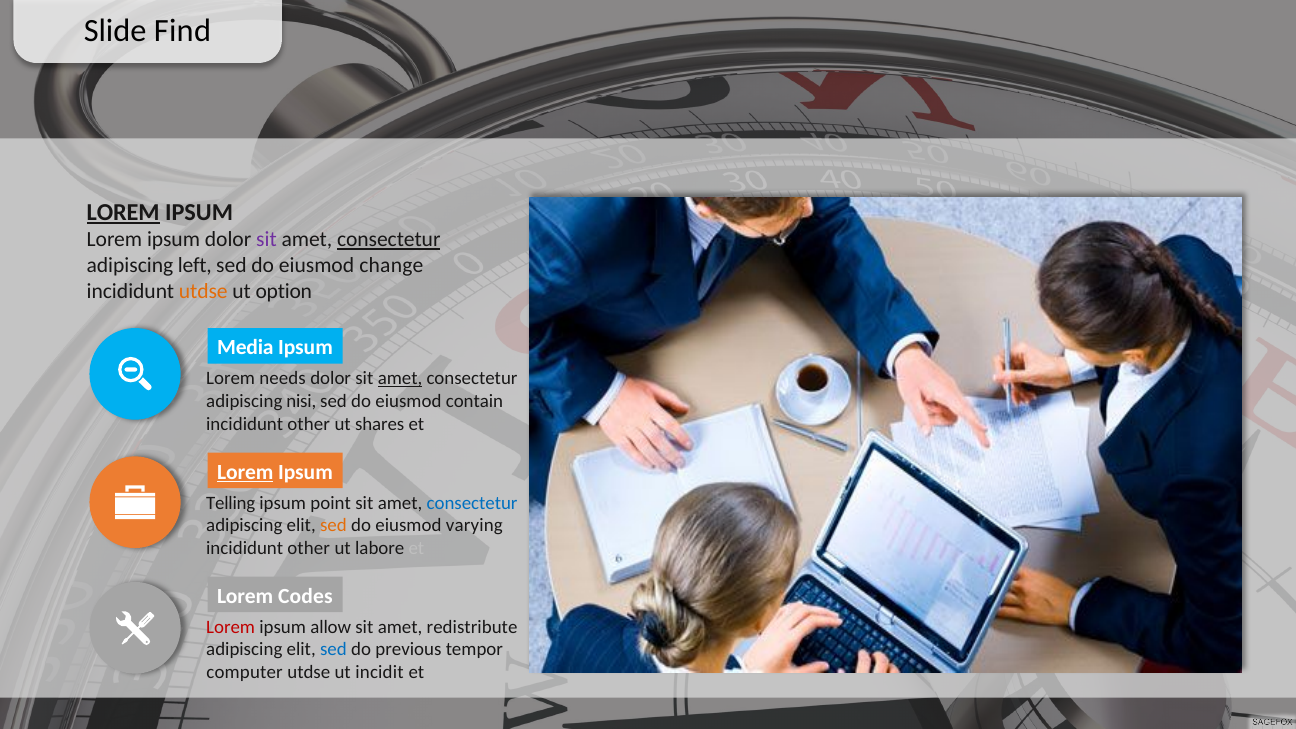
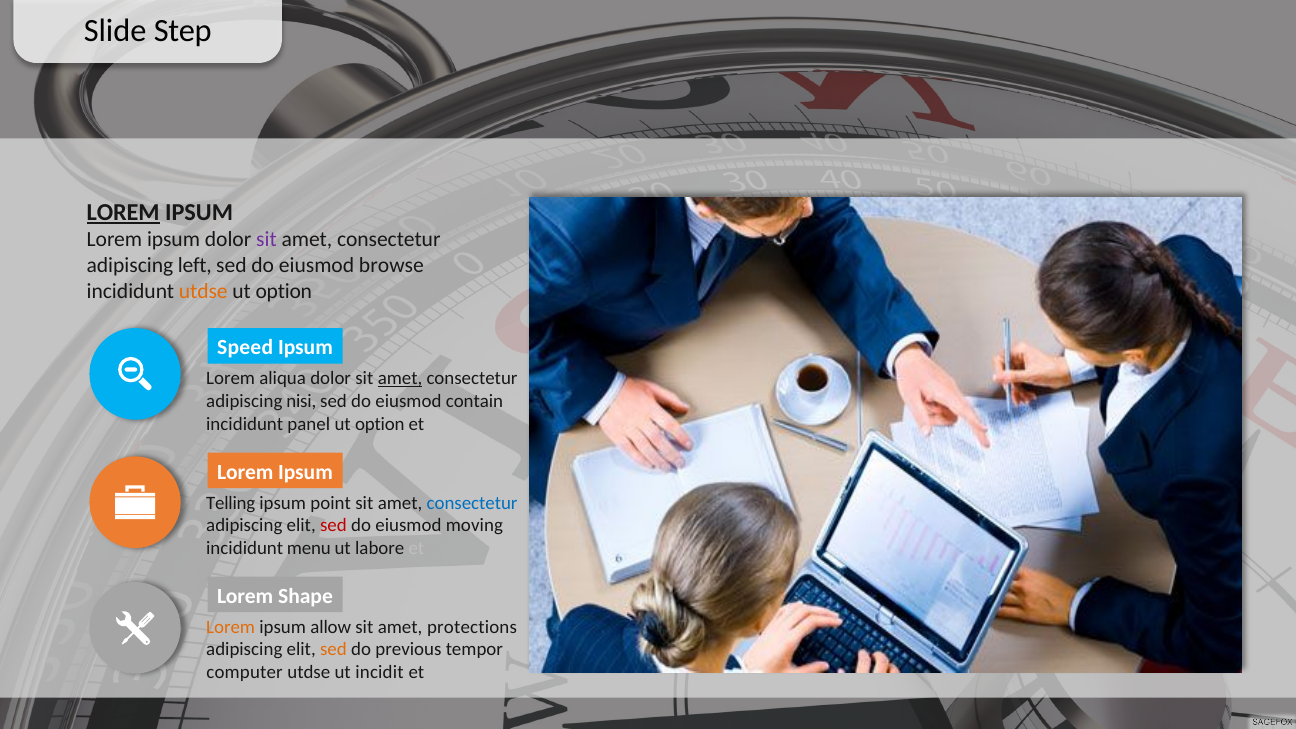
Find: Find -> Step
consectetur at (389, 240) underline: present -> none
change: change -> browse
Media: Media -> Speed
needs: needs -> aliqua
other at (309, 424): other -> panel
shares at (380, 424): shares -> option
Lorem at (245, 472) underline: present -> none
sed at (333, 526) colour: orange -> red
varying: varying -> moving
other at (309, 548): other -> menu
Codes: Codes -> Shape
Lorem at (231, 627) colour: red -> orange
redistribute: redistribute -> protections
sed at (333, 650) colour: blue -> orange
